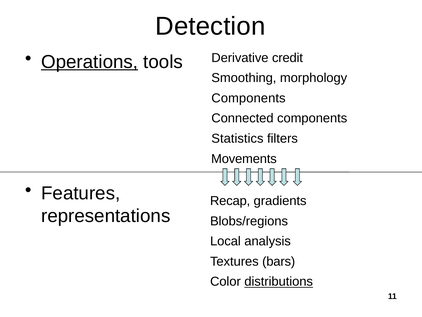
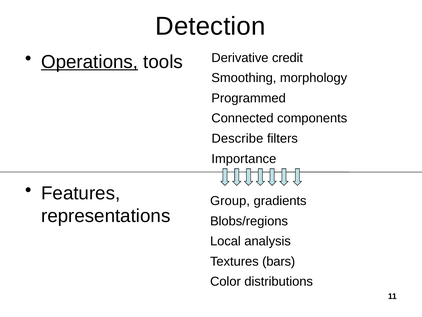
Components at (249, 98): Components -> Programmed
Statistics: Statistics -> Describe
Movements: Movements -> Importance
Recap: Recap -> Group
distributions underline: present -> none
